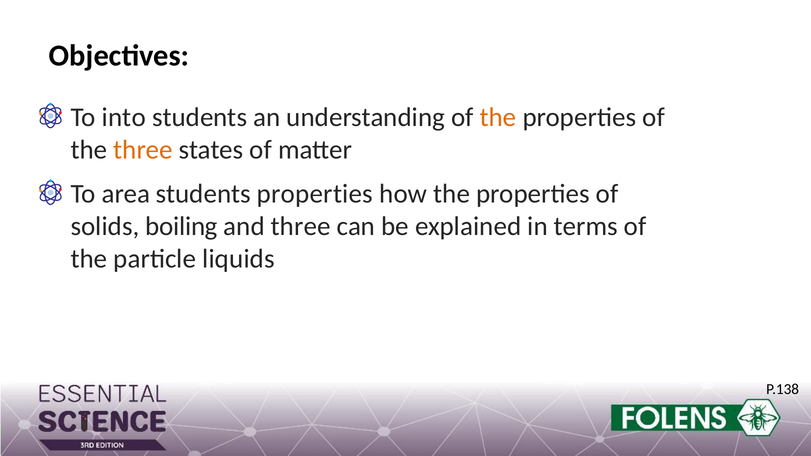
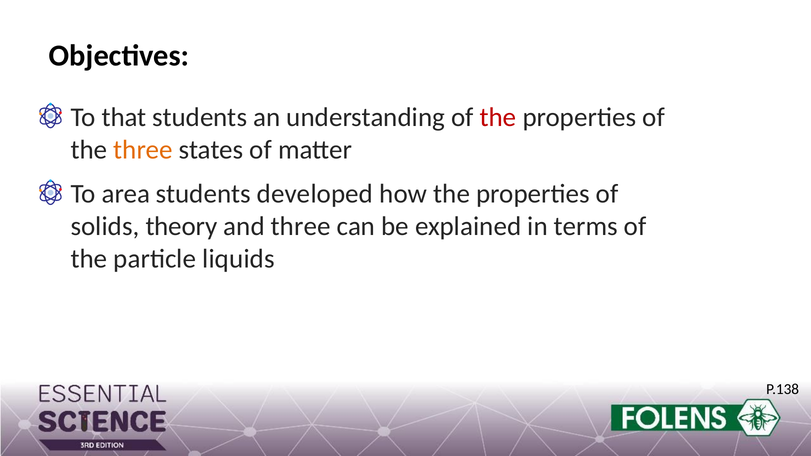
into: into -> that
the at (498, 117) colour: orange -> red
students properties: properties -> developed
boiling: boiling -> theory
